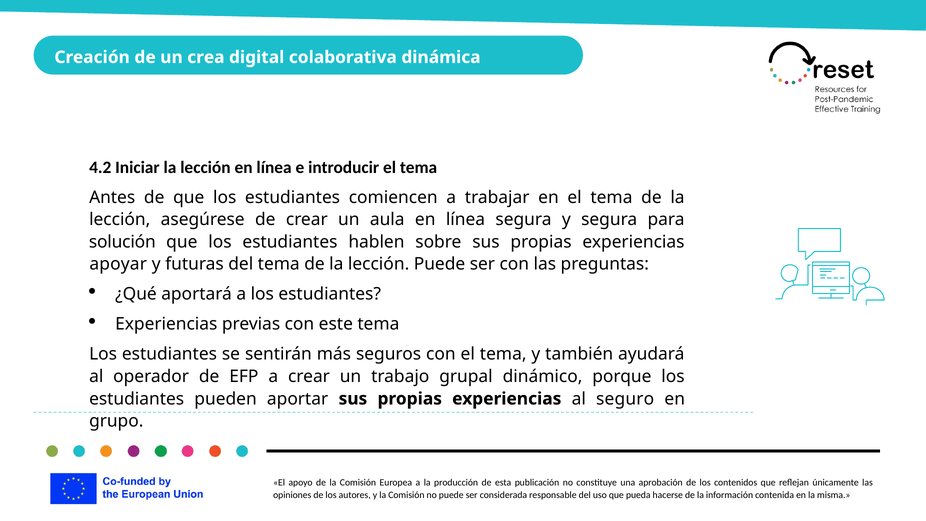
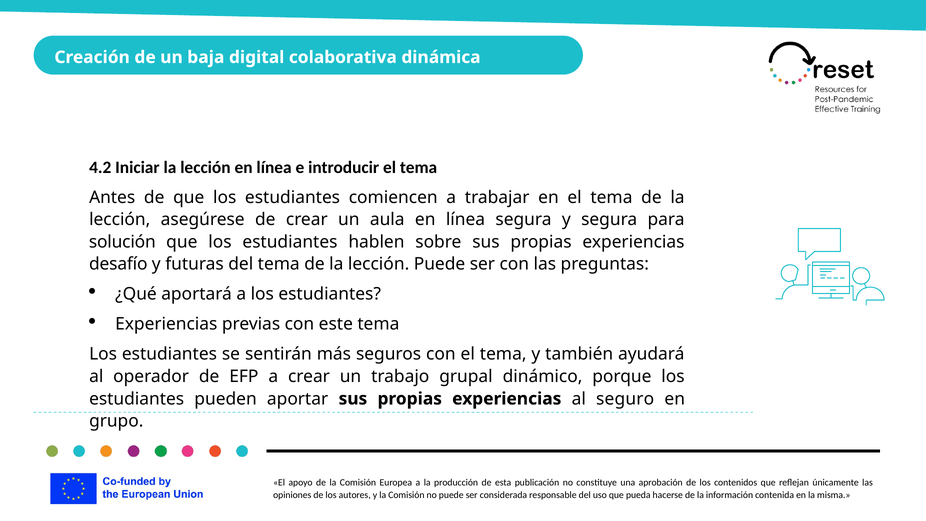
crea: crea -> baja
apoyar: apoyar -> desafío
